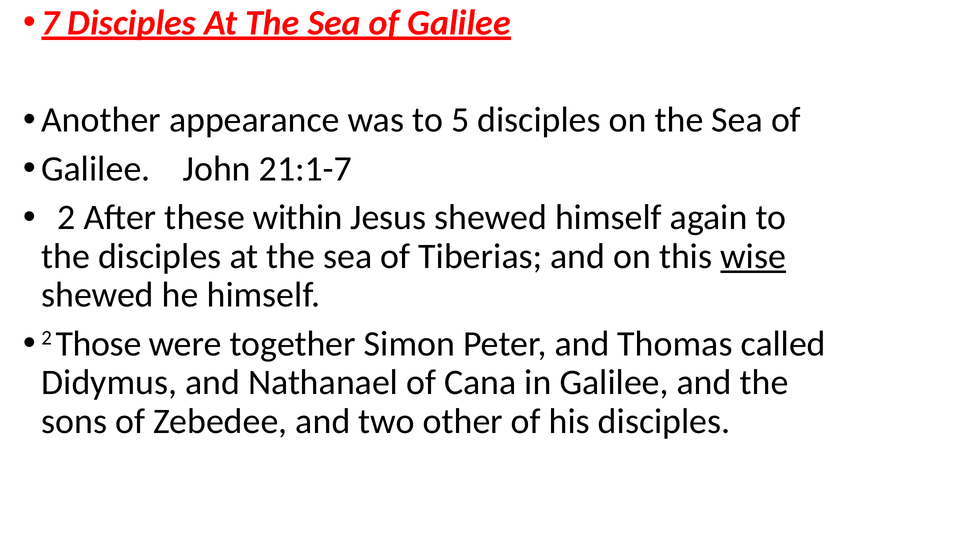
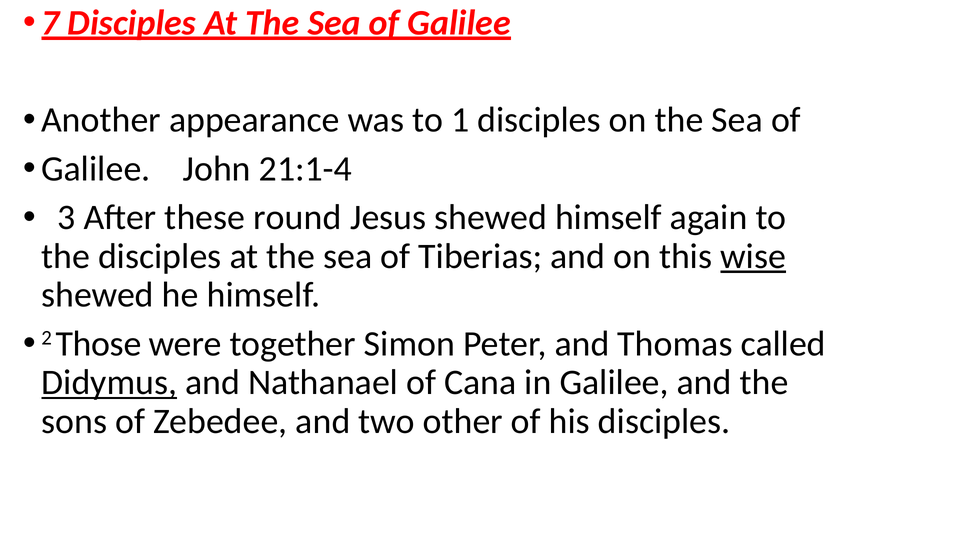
5: 5 -> 1
21:1-7: 21:1-7 -> 21:1-4
2 at (67, 218): 2 -> 3
within: within -> round
Didymus underline: none -> present
